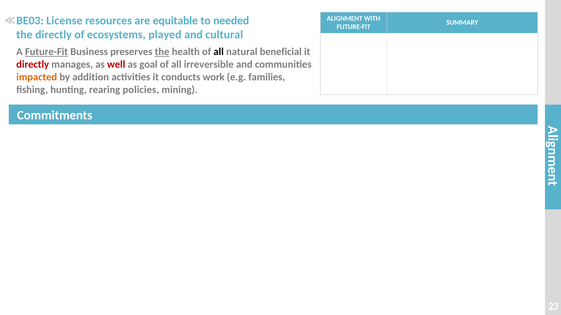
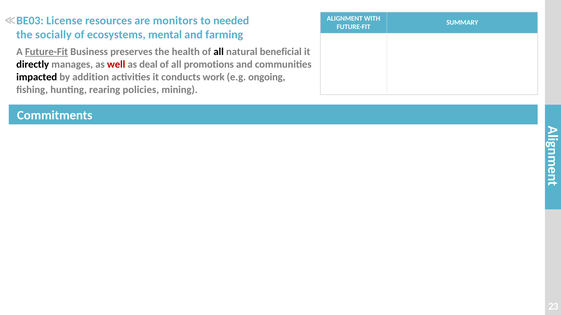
equitable: equitable -> monitors
the directly: directly -> socially
played: played -> mental
cultural: cultural -> farming
the at (162, 52) underline: present -> none
directly at (33, 65) colour: red -> black
goal: goal -> deal
irreversible: irreversible -> promotions
impacted colour: orange -> black
families: families -> ongoing
